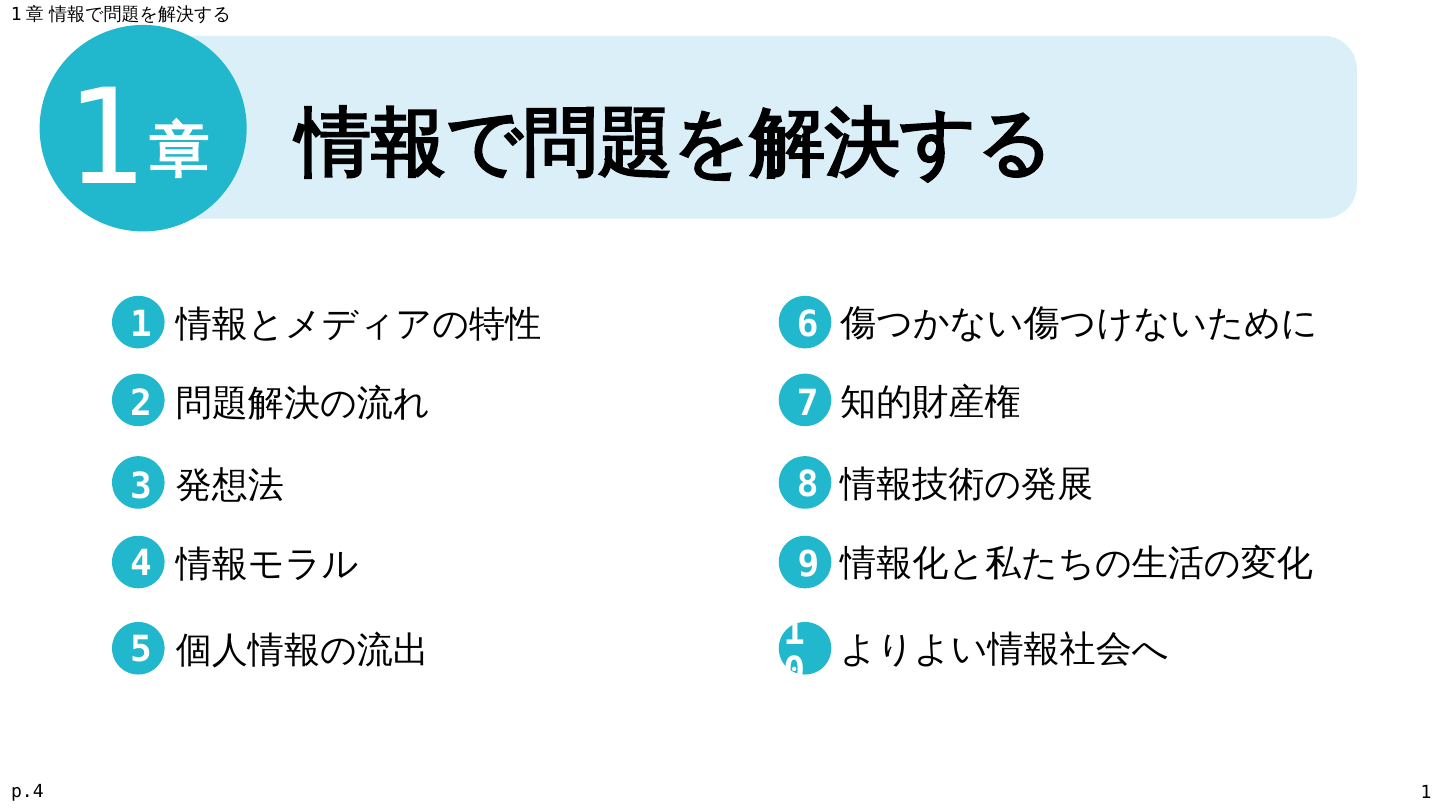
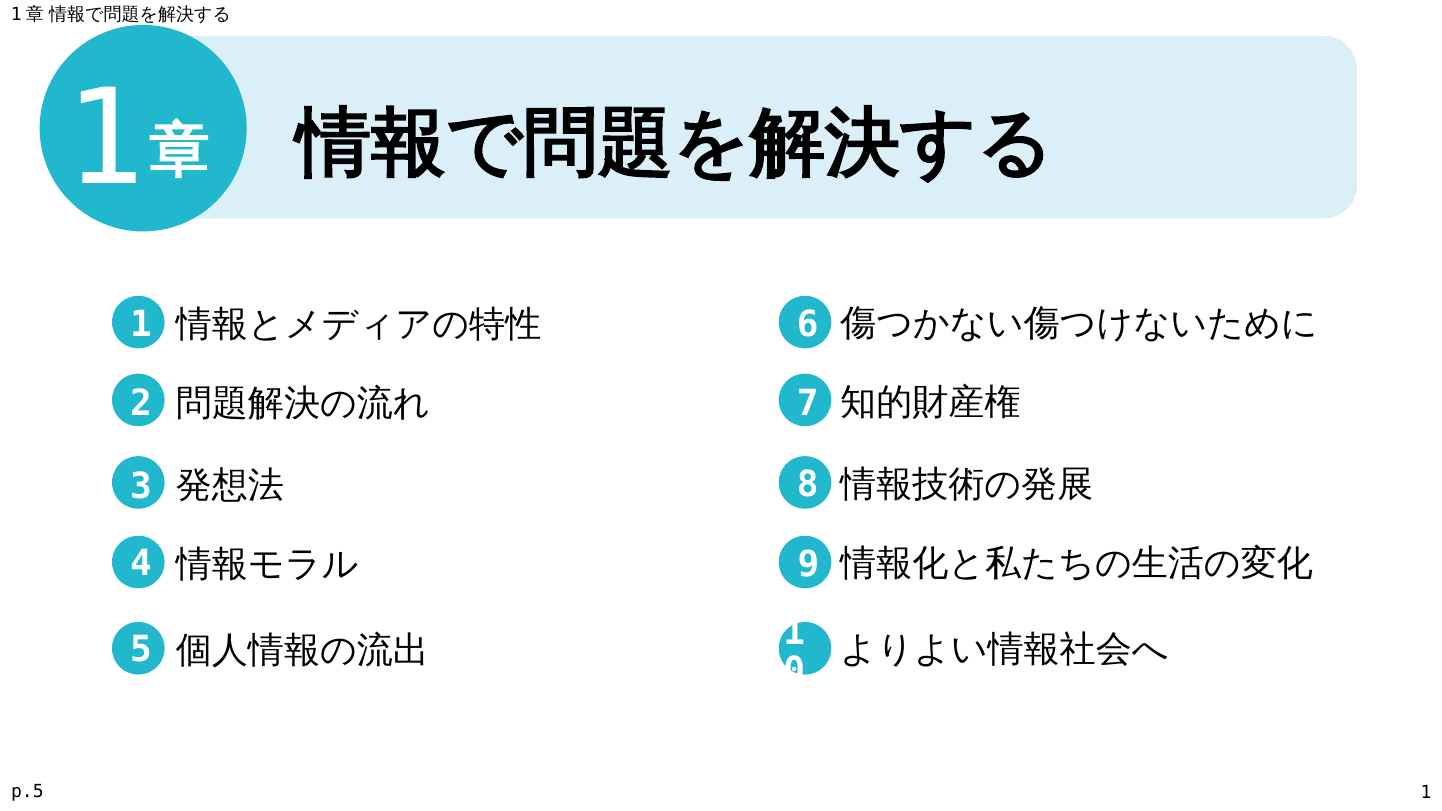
p.4: p.4 -> p.5
